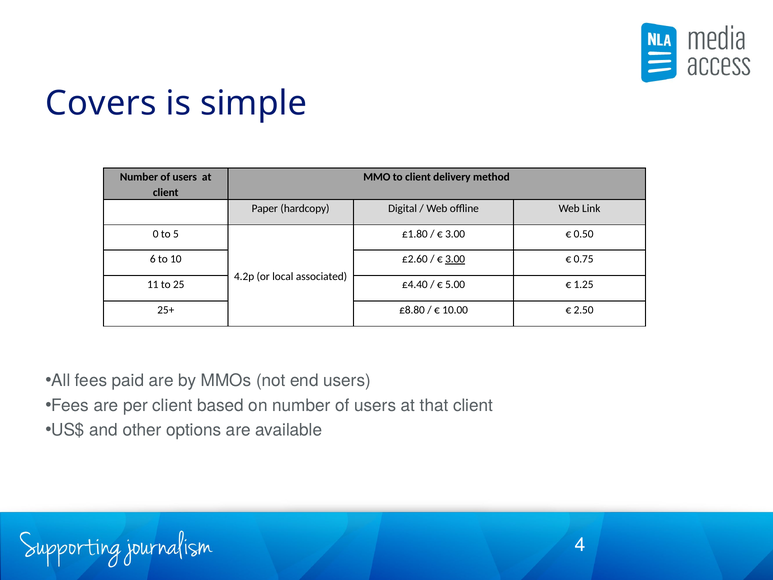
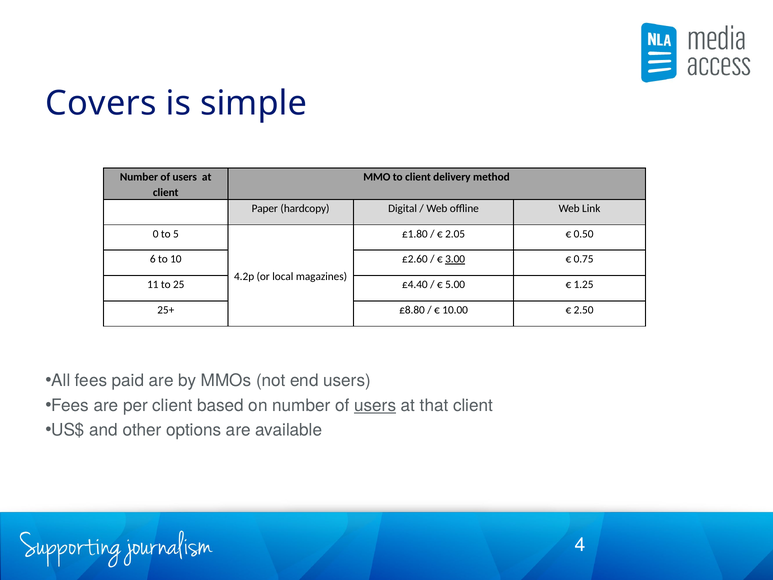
3.00 at (455, 234): 3.00 -> 2.05
associated: associated -> magazines
users at (375, 405) underline: none -> present
